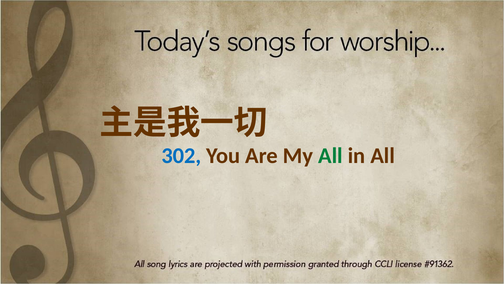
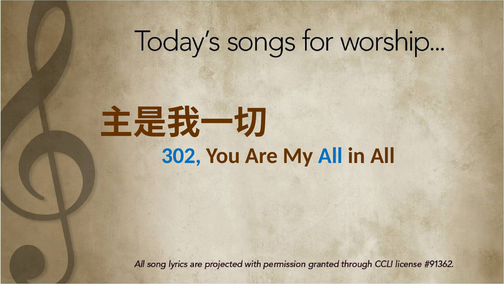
All at (330, 156) colour: green -> blue
